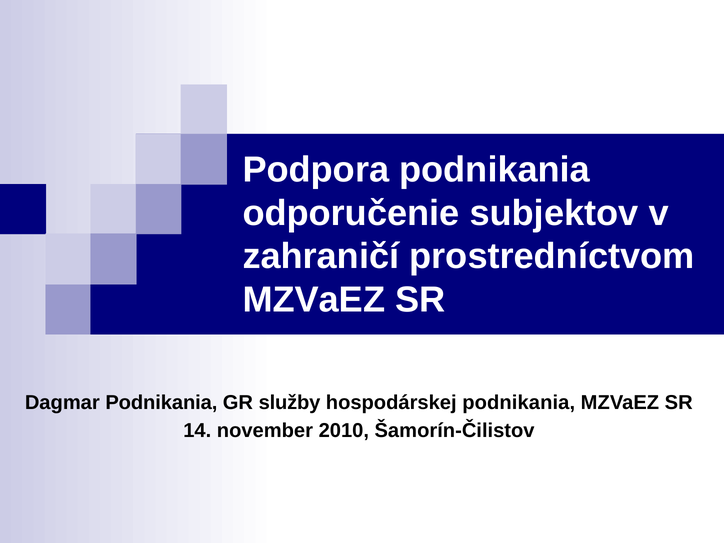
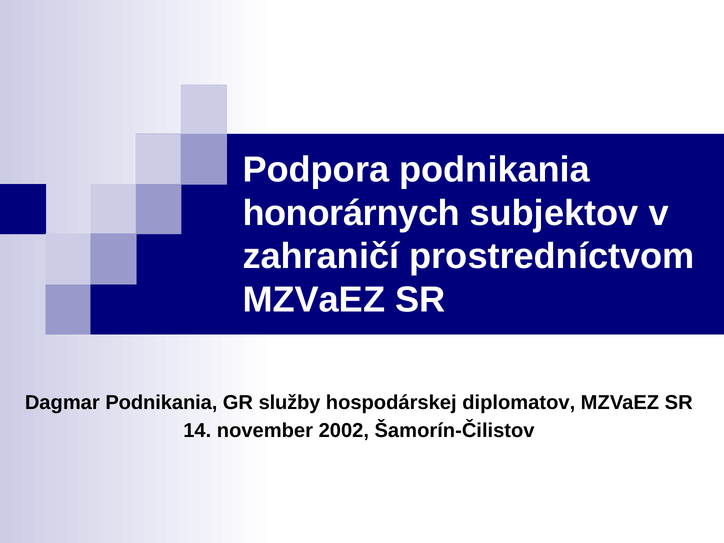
odporučenie: odporučenie -> honorárnych
hospodárskej podnikania: podnikania -> diplomatov
2010: 2010 -> 2002
